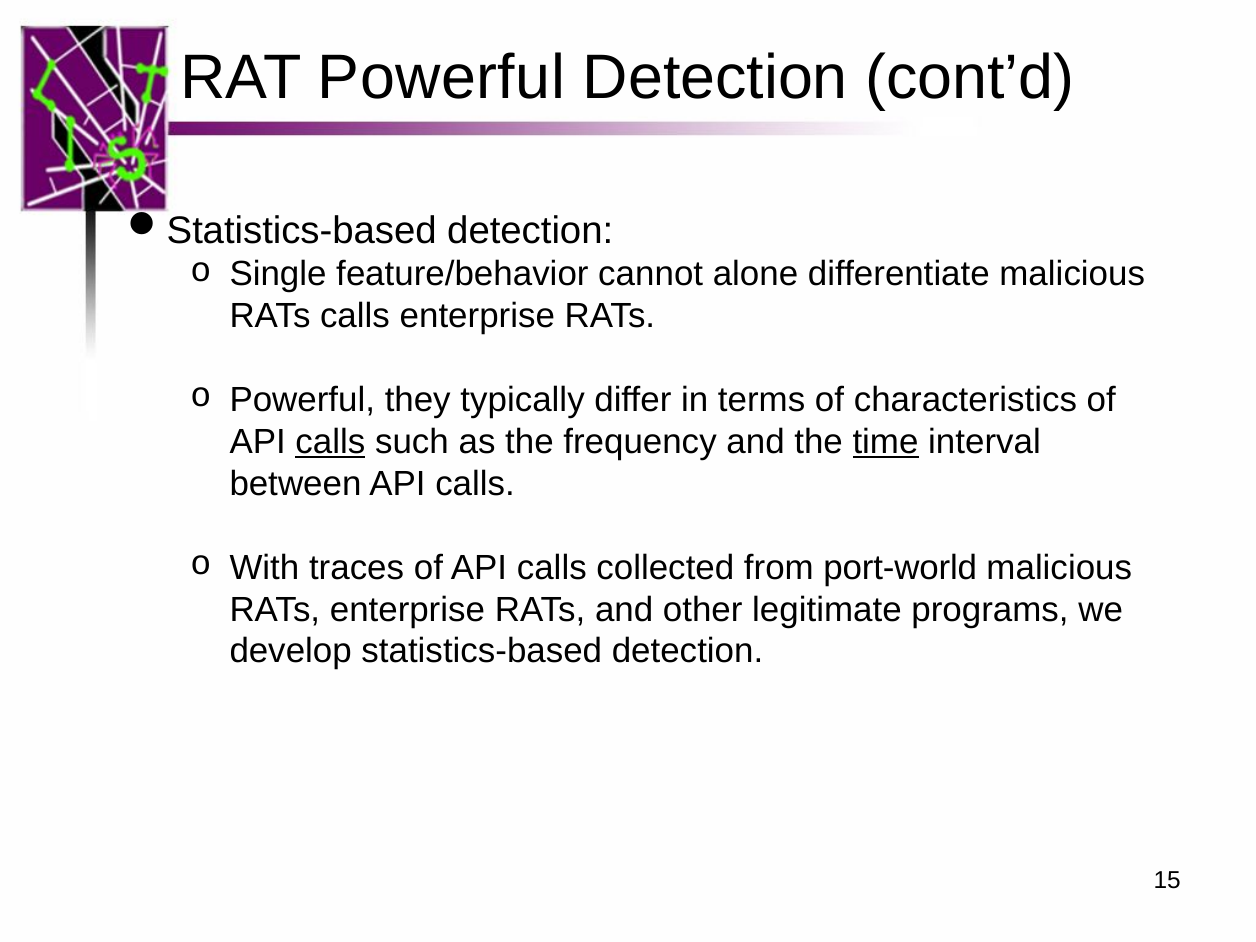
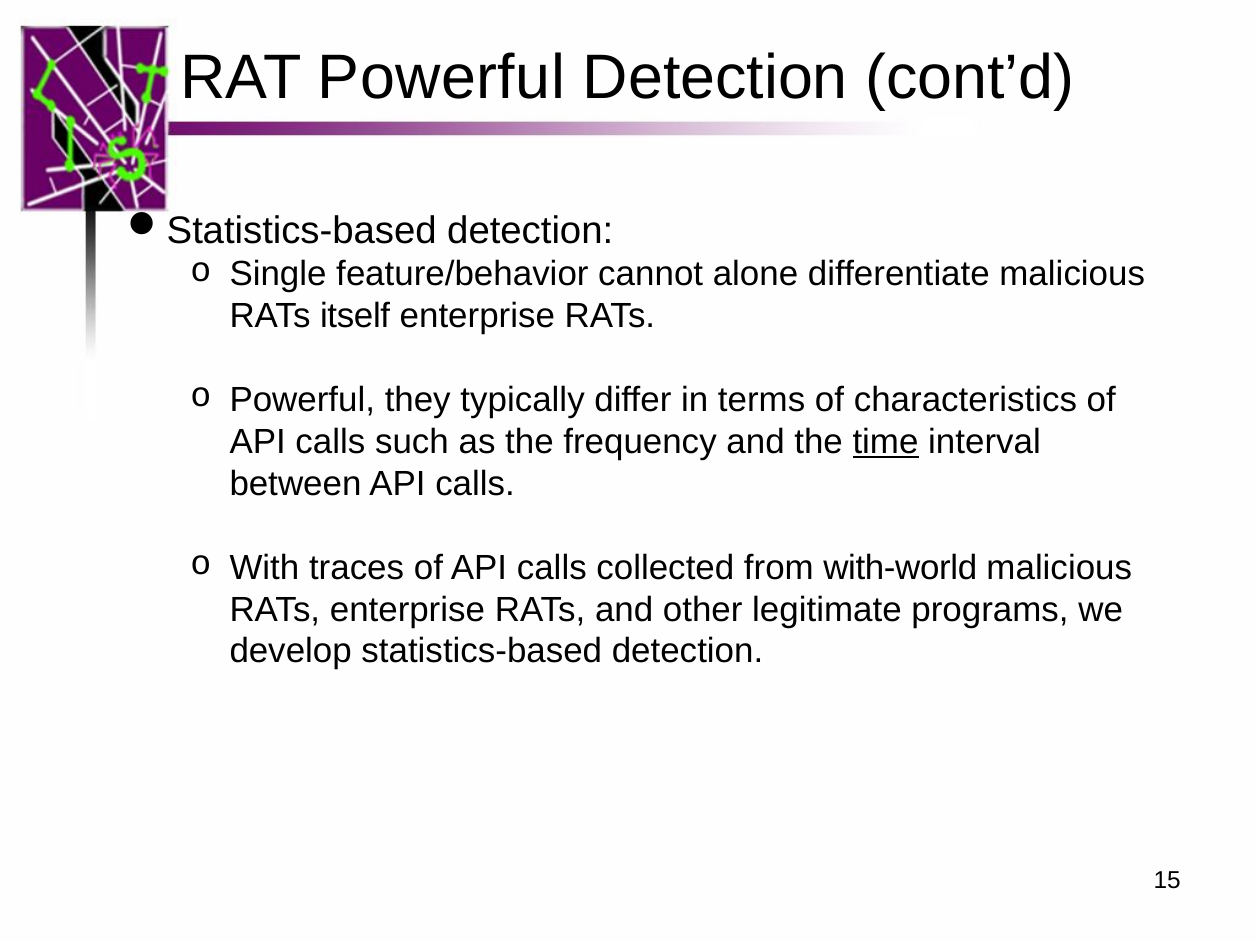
RATs calls: calls -> itself
calls at (330, 442) underline: present -> none
port-world: port-world -> with-world
